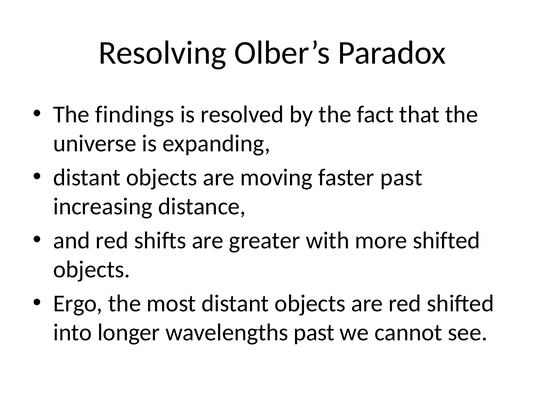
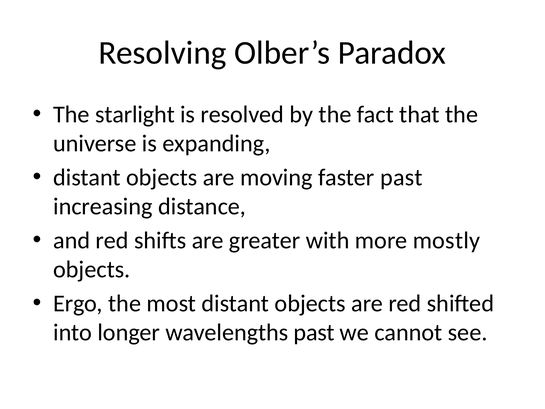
findings: findings -> starlight
more shifted: shifted -> mostly
